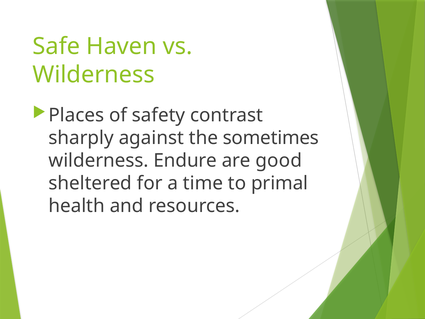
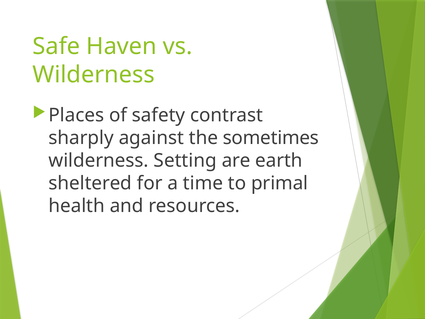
Endure: Endure -> Setting
good: good -> earth
